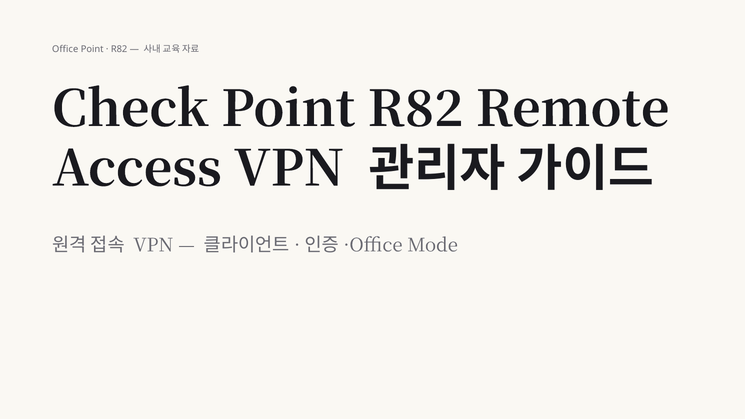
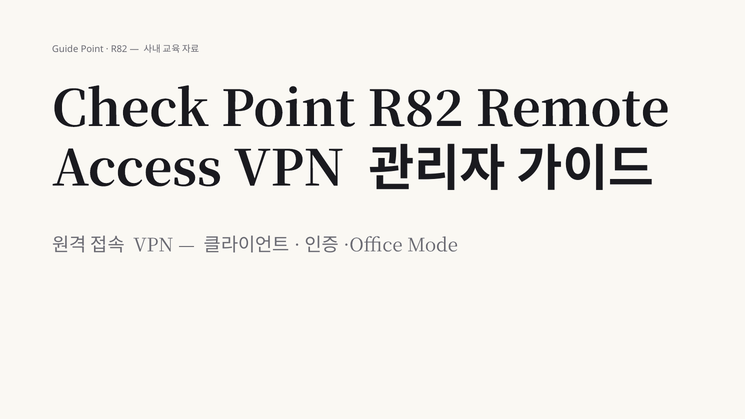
Office: Office -> Guide
